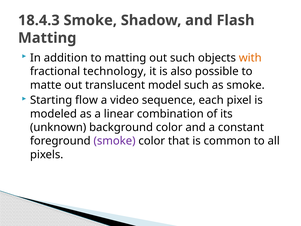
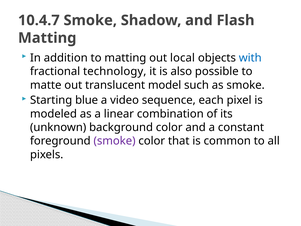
18.4.3: 18.4.3 -> 10.4.7
out such: such -> local
with colour: orange -> blue
flow: flow -> blue
